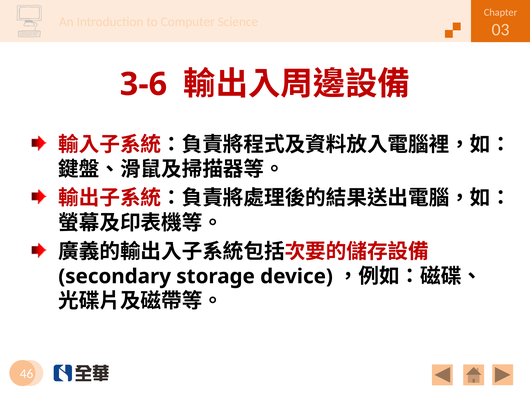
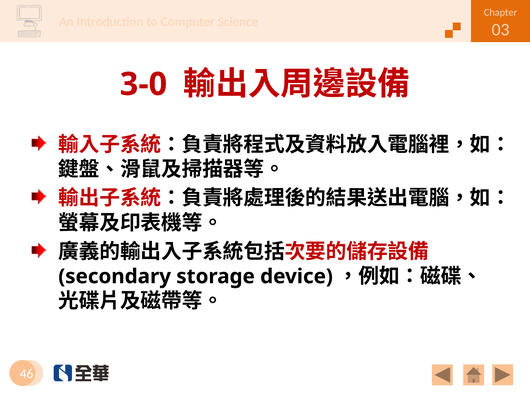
3-6: 3-6 -> 3-0
